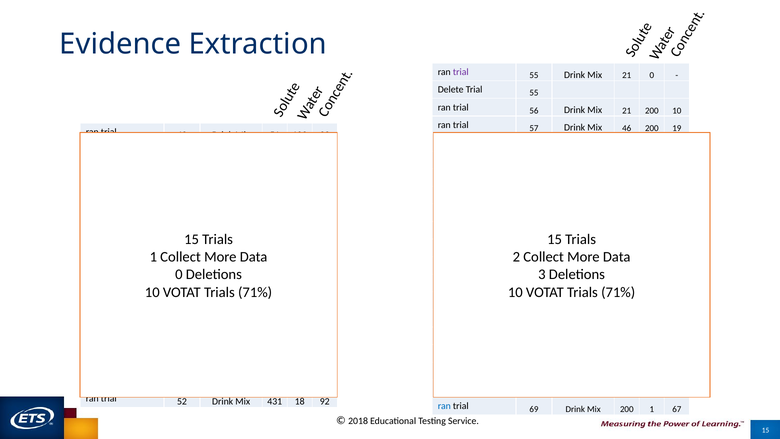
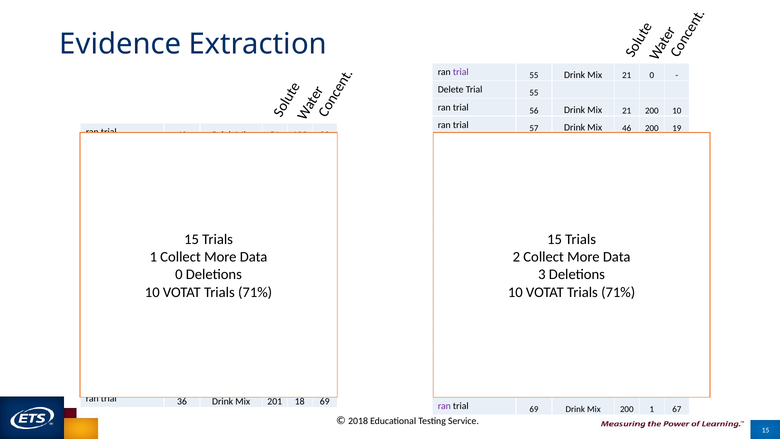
52 at (182, 401): 52 -> 36
431: 431 -> 201
18 92: 92 -> 69
ran at (444, 406) colour: blue -> purple
